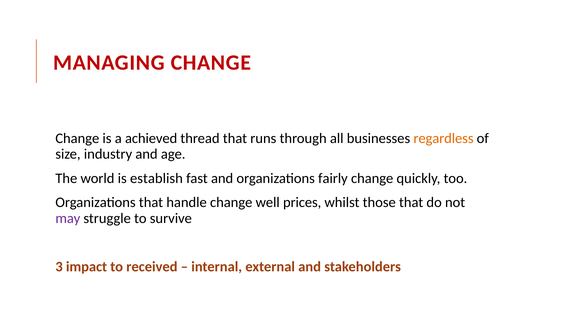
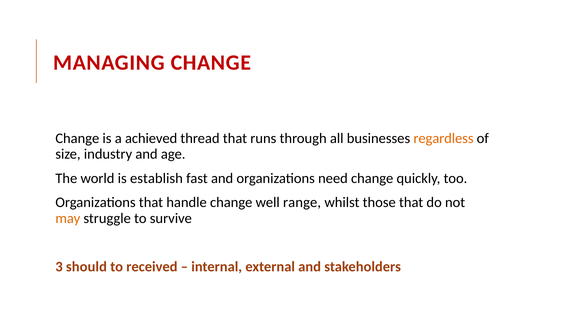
fairly: fairly -> need
prices: prices -> range
may colour: purple -> orange
impact: impact -> should
